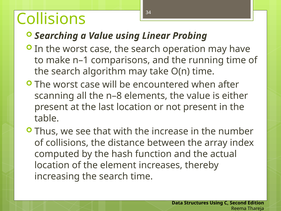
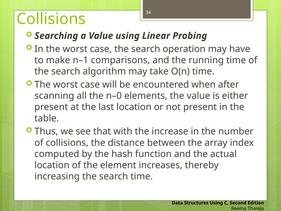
n–8: n–8 -> n–0
